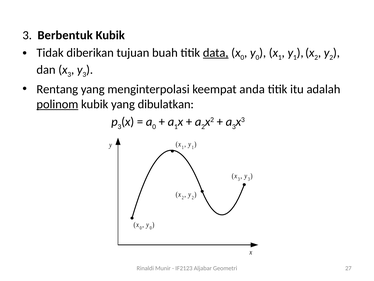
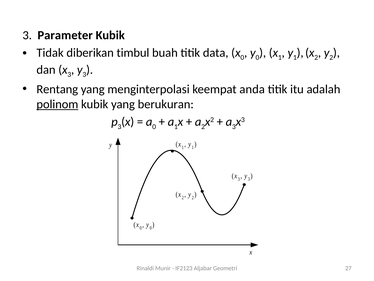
Berbentuk: Berbentuk -> Parameter
tujuan: tujuan -> timbul
data underline: present -> none
dibulatkan: dibulatkan -> berukuran
